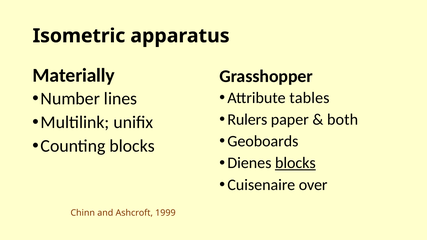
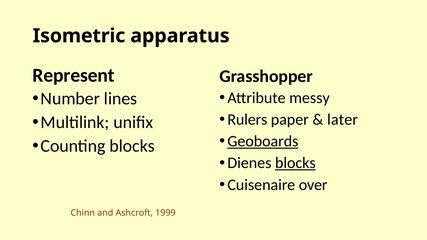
Materially: Materially -> Represent
tables: tables -> messy
both: both -> later
Geoboards underline: none -> present
